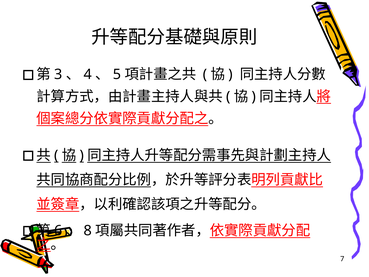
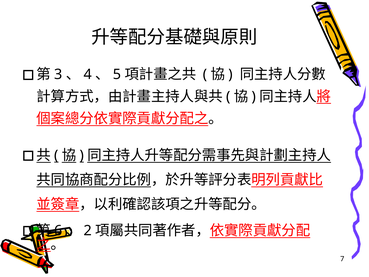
8: 8 -> 2
